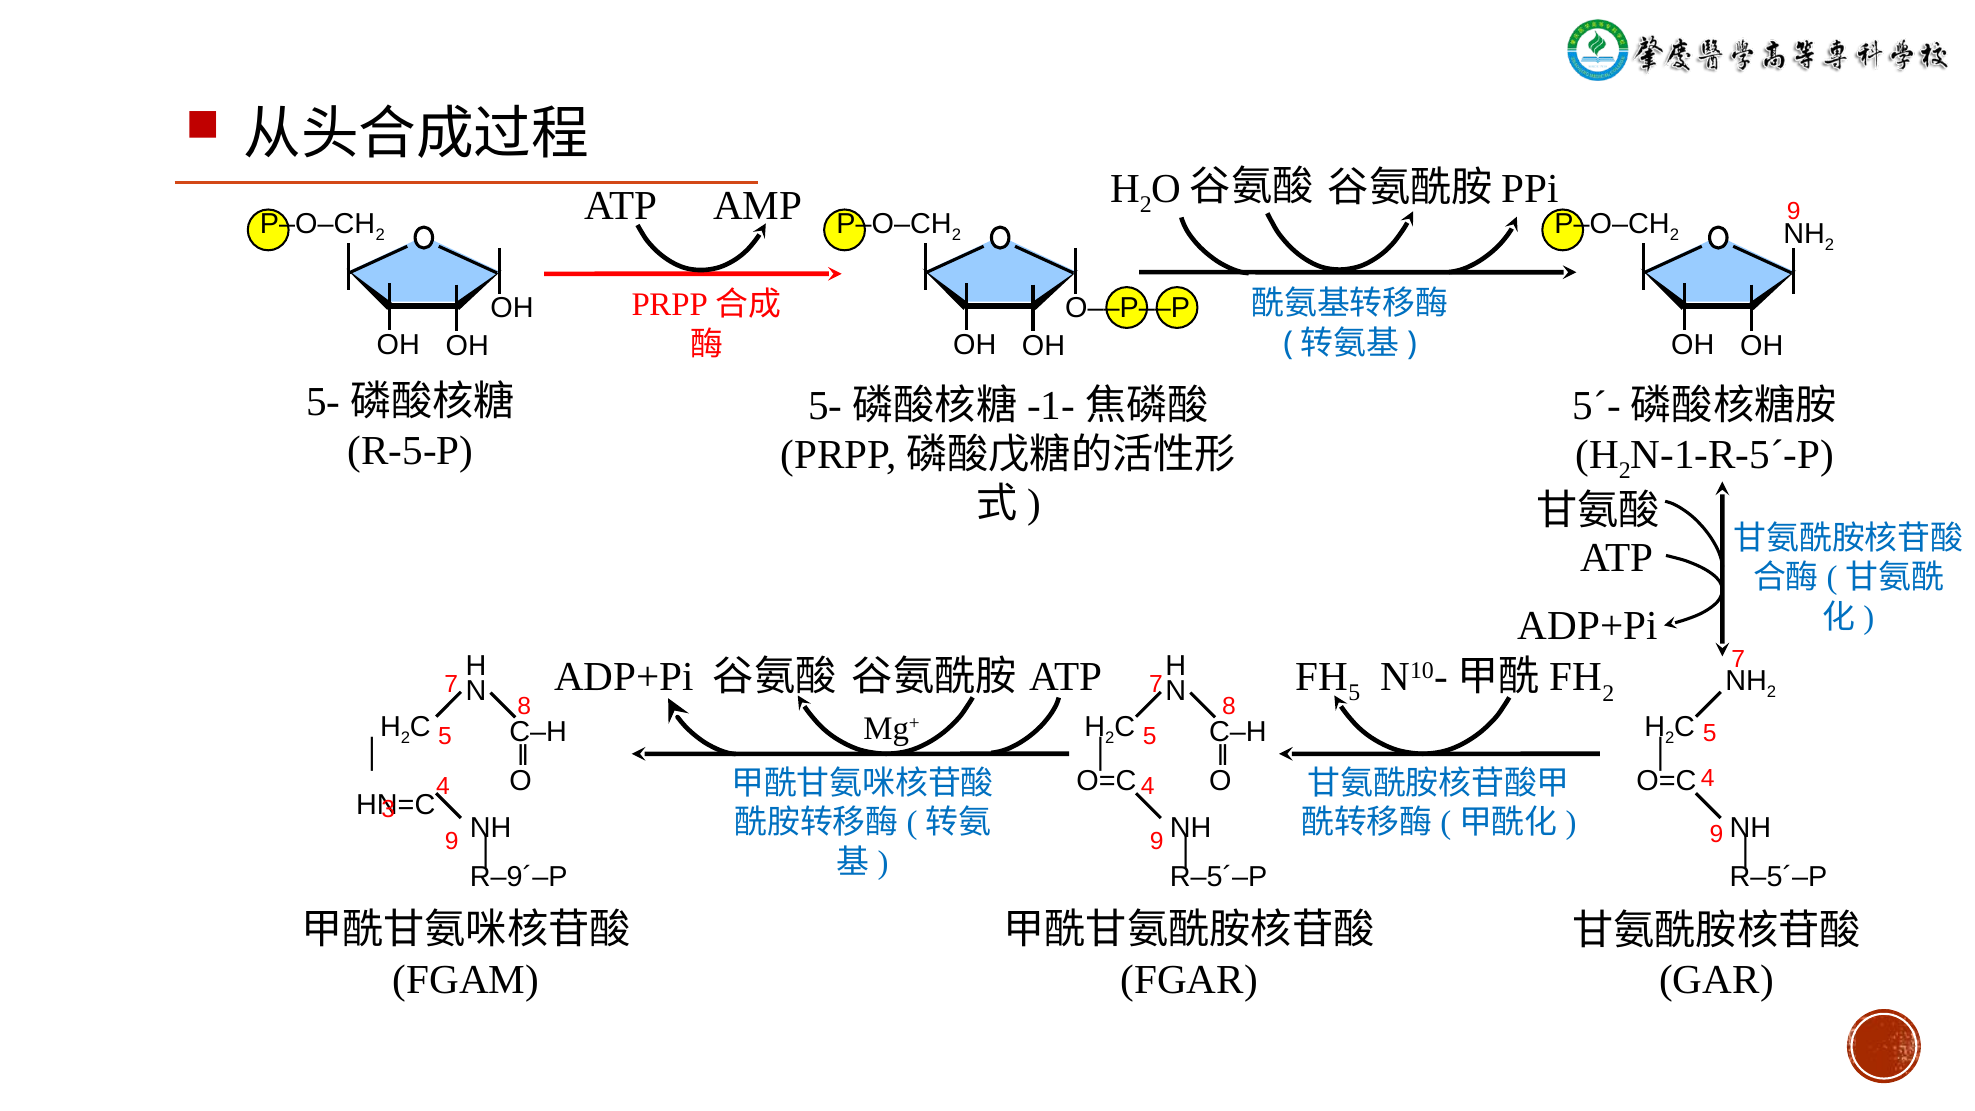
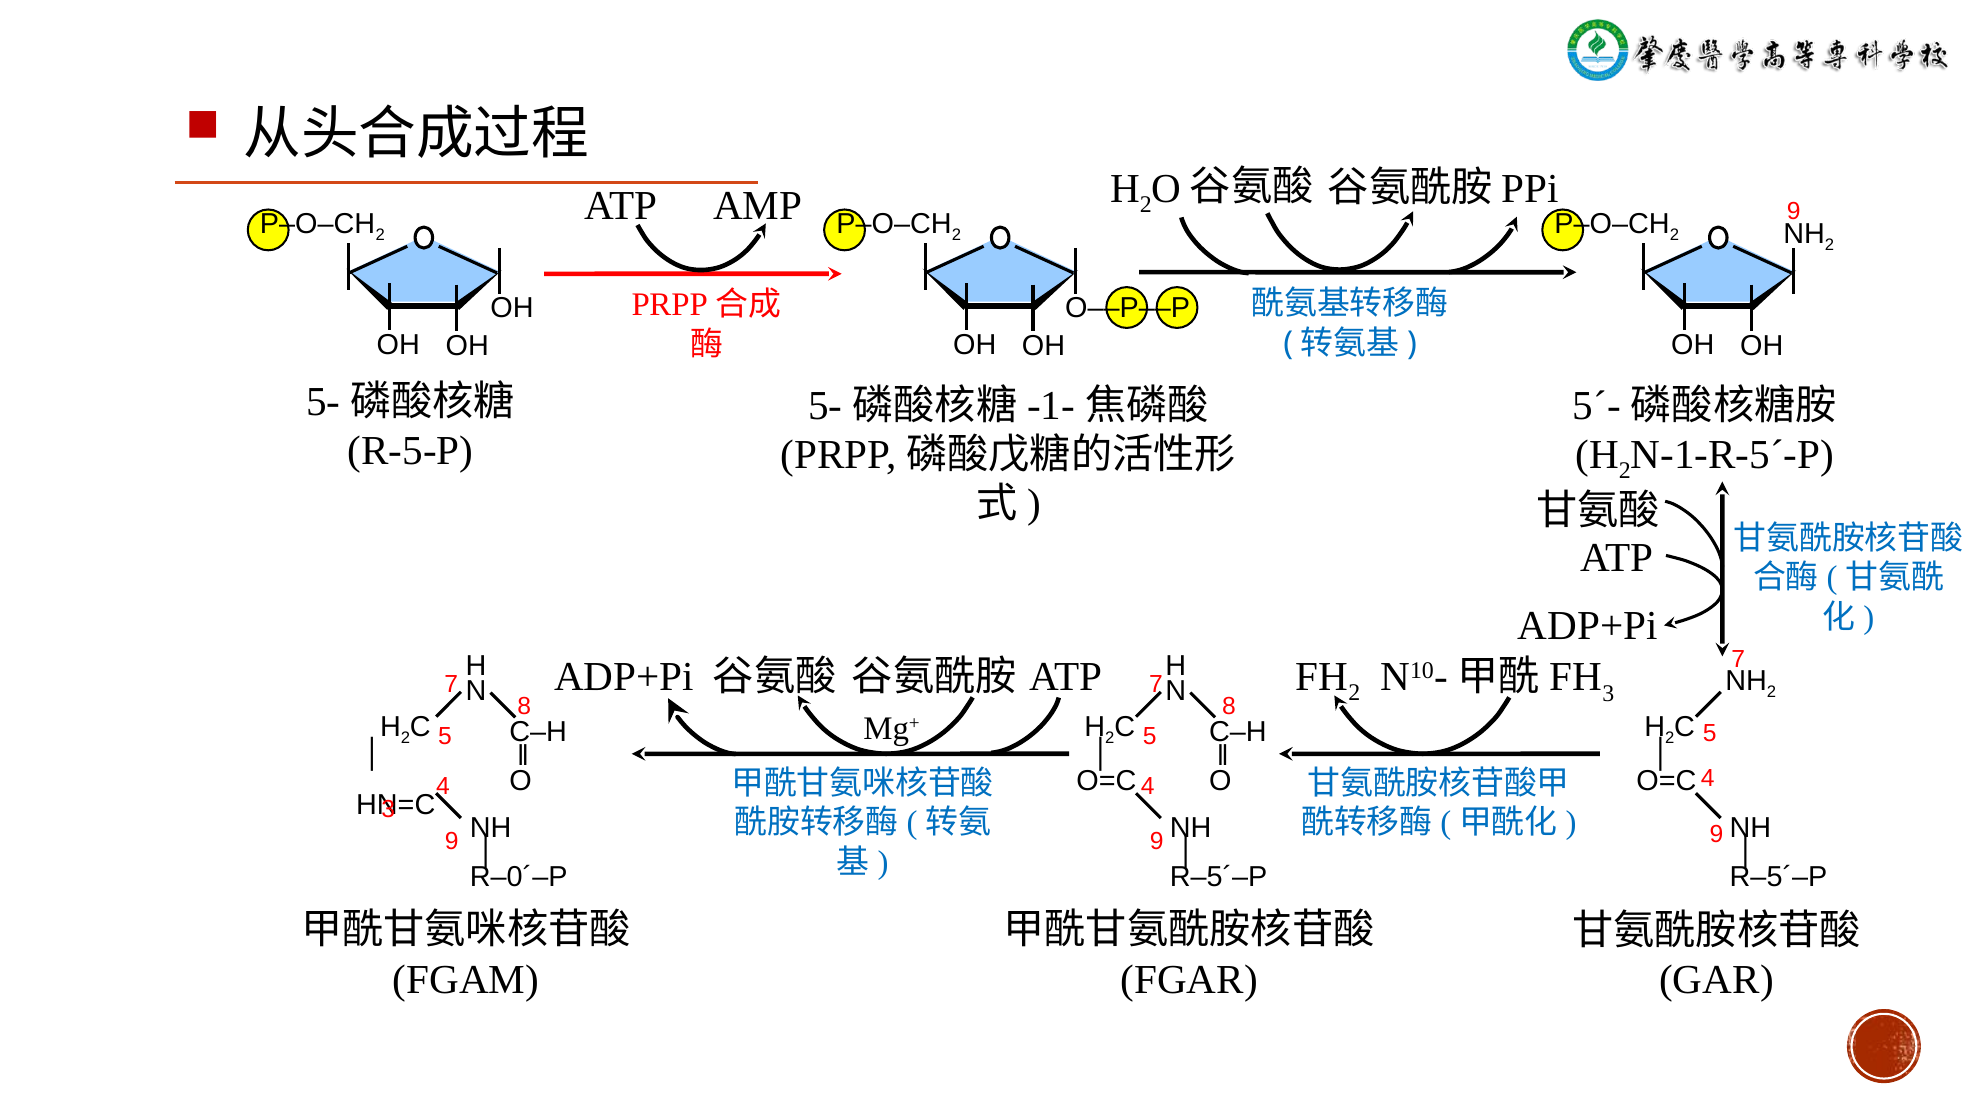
5 at (1354, 693): 5 -> 2
2 at (1608, 693): 2 -> 3
R‒9´‒P: R‒9´‒P -> R‒0´‒P
